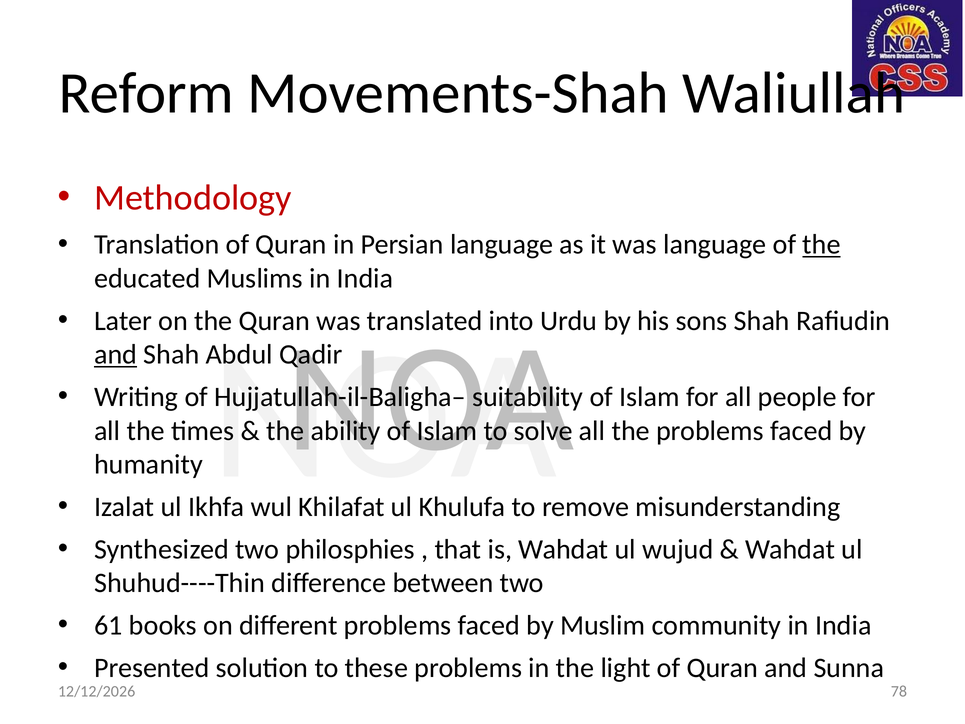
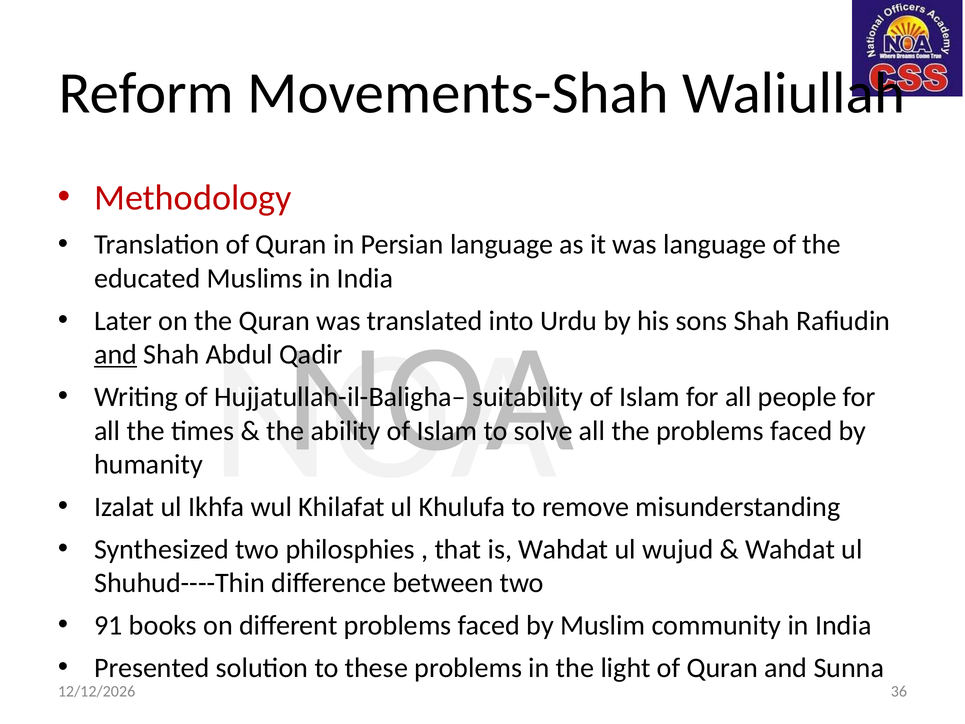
the at (822, 245) underline: present -> none
61: 61 -> 91
78: 78 -> 36
